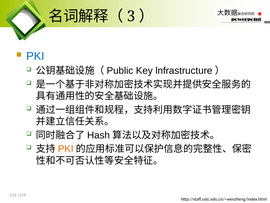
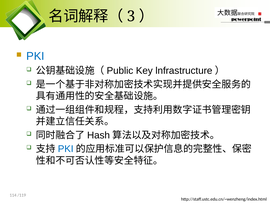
PKI at (66, 149) colour: orange -> blue
